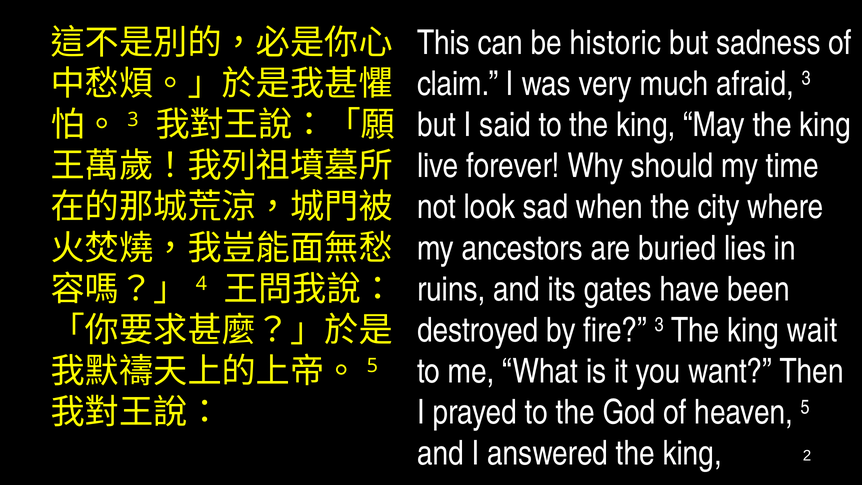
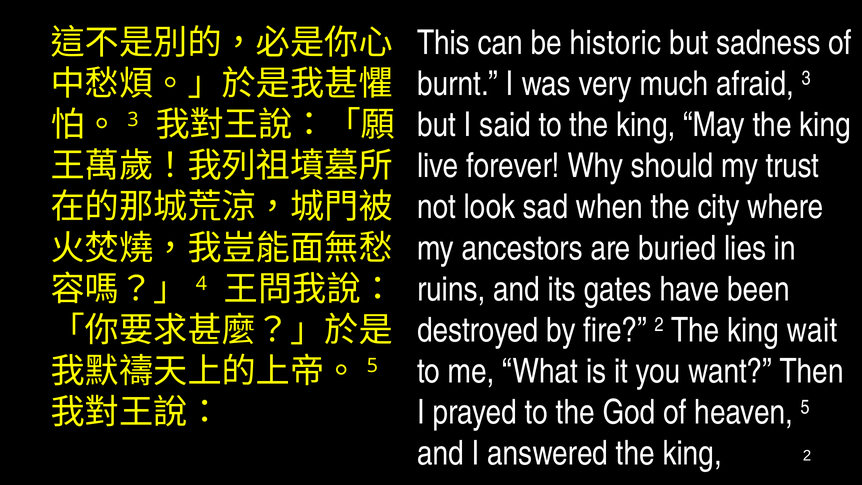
claim: claim -> burnt
time: time -> trust
fire 3: 3 -> 2
